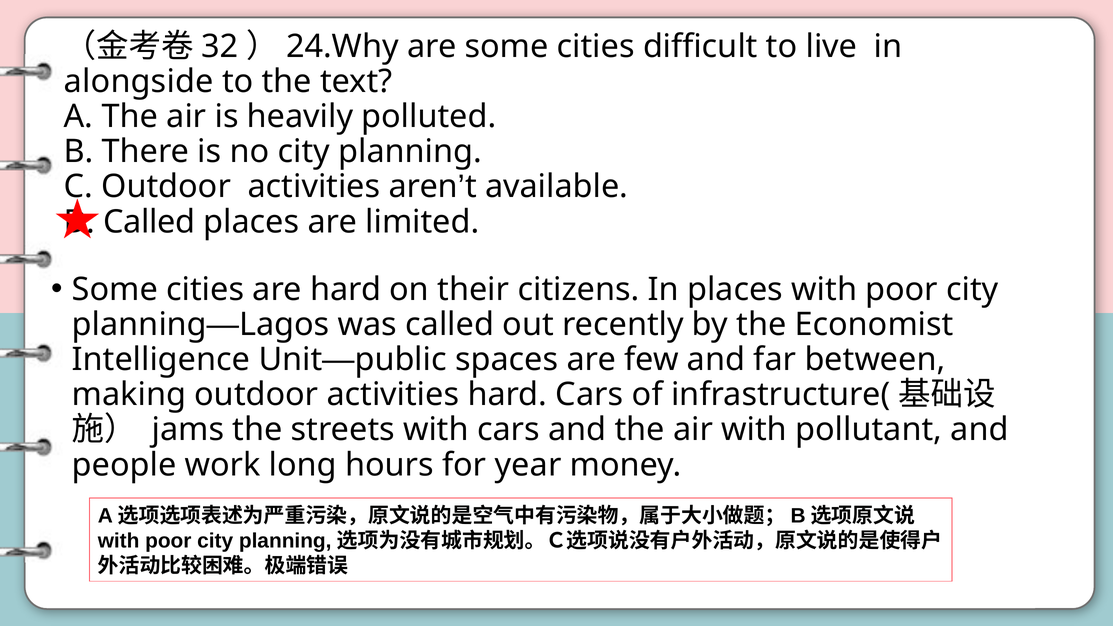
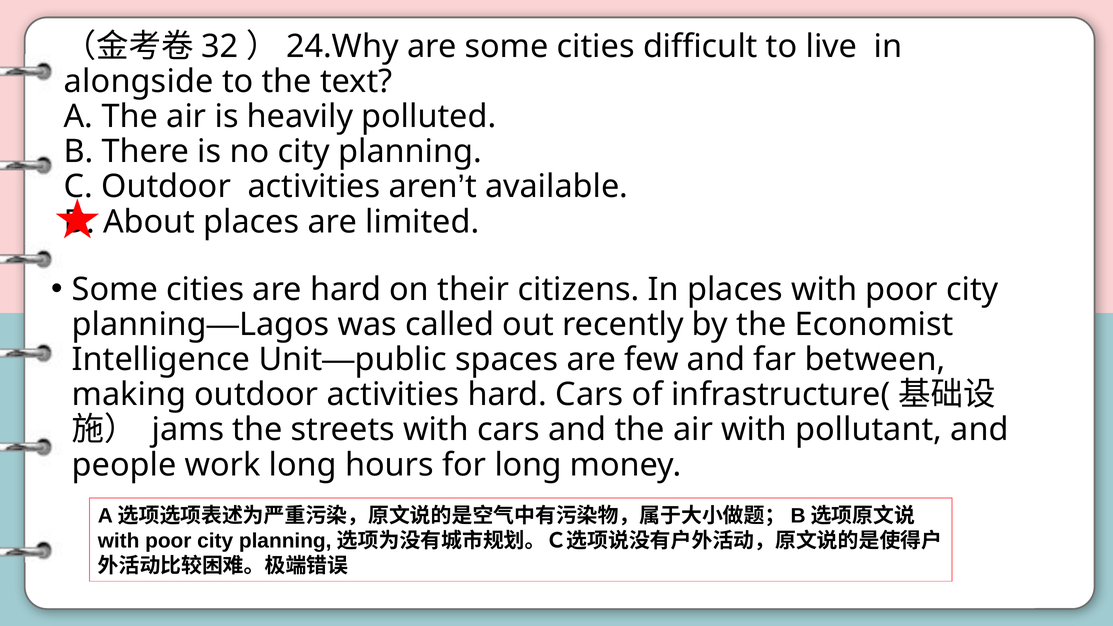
Called at (149, 222): Called -> About
for year: year -> long
